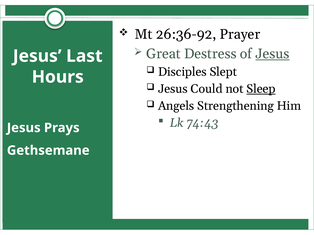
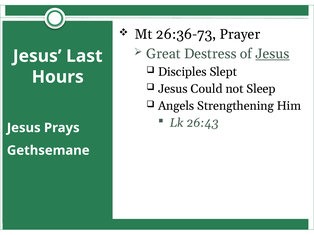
26:36-92: 26:36-92 -> 26:36-73
Sleep underline: present -> none
74:43: 74:43 -> 26:43
